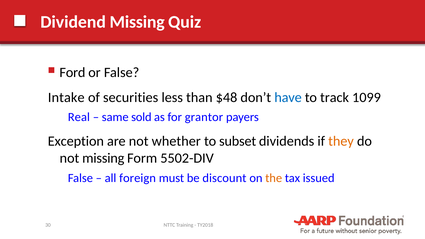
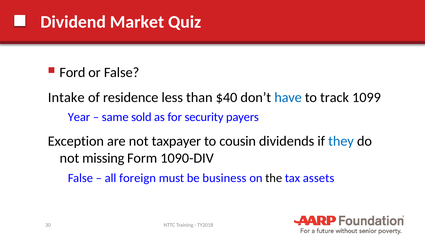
Dividend Missing: Missing -> Market
securities: securities -> residence
$48: $48 -> $40
Real: Real -> Year
grantor: grantor -> security
whether: whether -> taxpayer
subset: subset -> cousin
they colour: orange -> blue
5502-DIV: 5502-DIV -> 1090-DIV
discount: discount -> business
the colour: orange -> black
issued: issued -> assets
